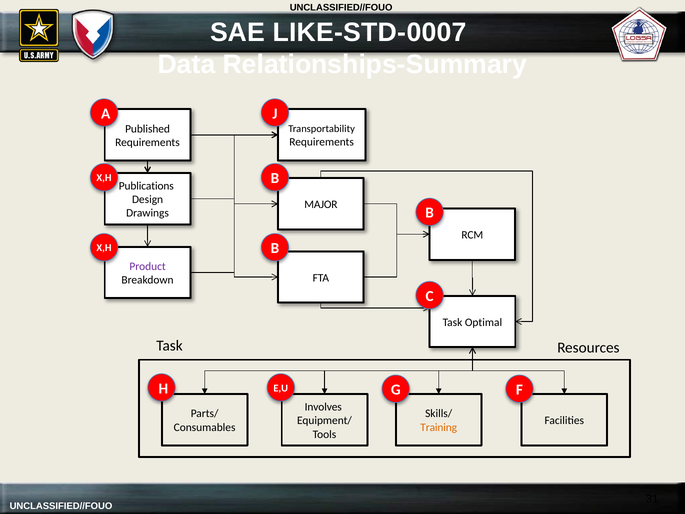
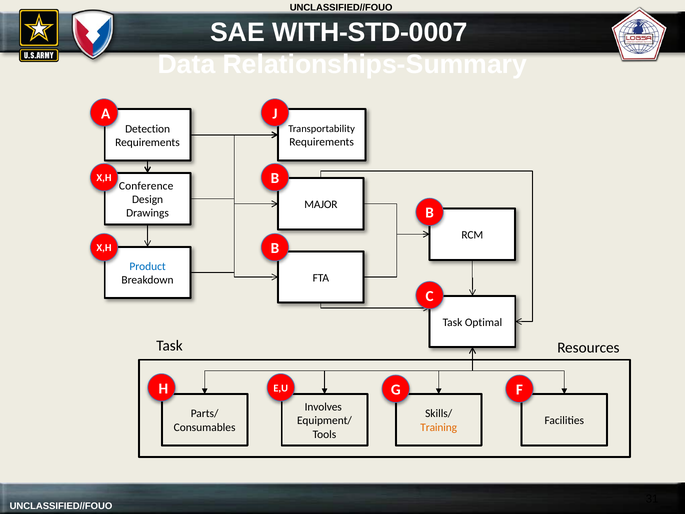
LIKE-STD-0007: LIKE-STD-0007 -> WITH-STD-0007
Published: Published -> Detection
Publications: Publications -> Conference
Product colour: purple -> blue
